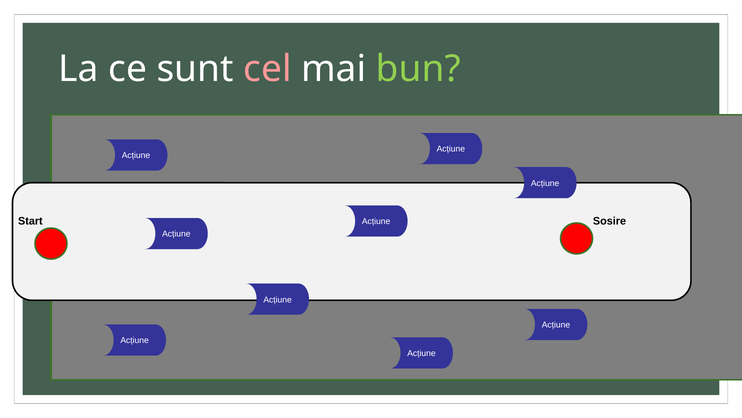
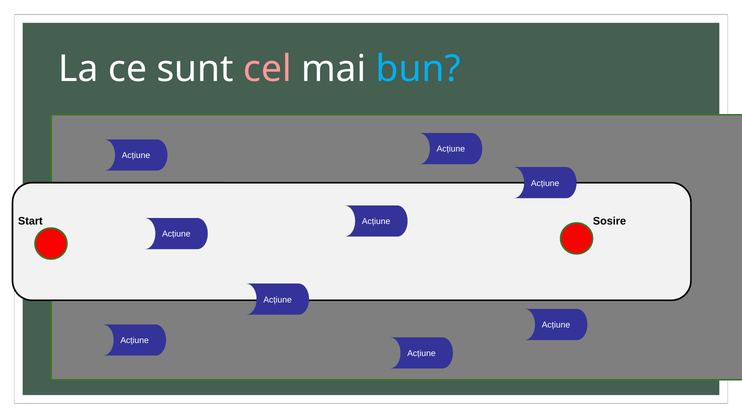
bun colour: light green -> light blue
